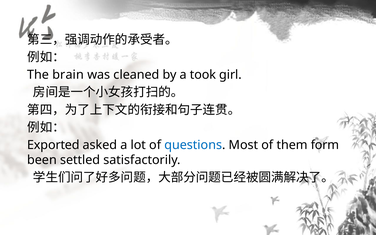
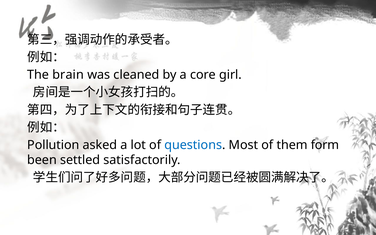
took: took -> core
Exported: Exported -> Pollution
